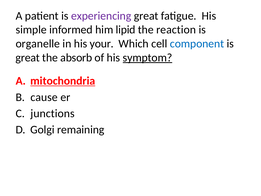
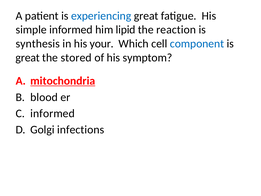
experiencing colour: purple -> blue
organelle: organelle -> synthesis
absorb: absorb -> stored
symptom underline: present -> none
cause: cause -> blood
junctions at (53, 113): junctions -> informed
remaining: remaining -> infections
